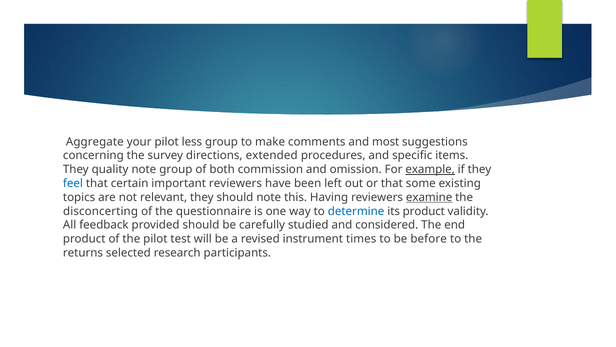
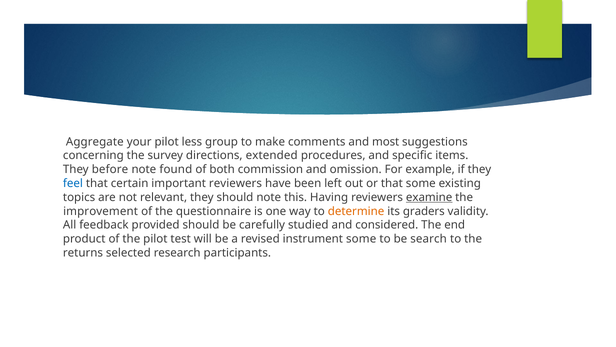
quality: quality -> before
note group: group -> found
example underline: present -> none
disconcerting: disconcerting -> improvement
determine colour: blue -> orange
its product: product -> graders
instrument times: times -> some
before: before -> search
